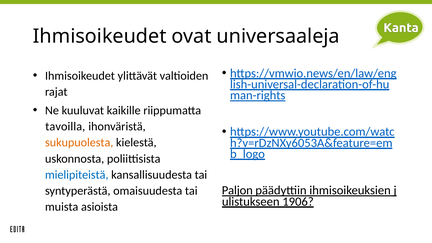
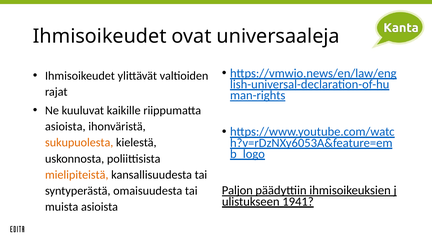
tavoilla at (65, 127): tavoilla -> asioista
mielipiteistä colour: blue -> orange
1906: 1906 -> 1941
